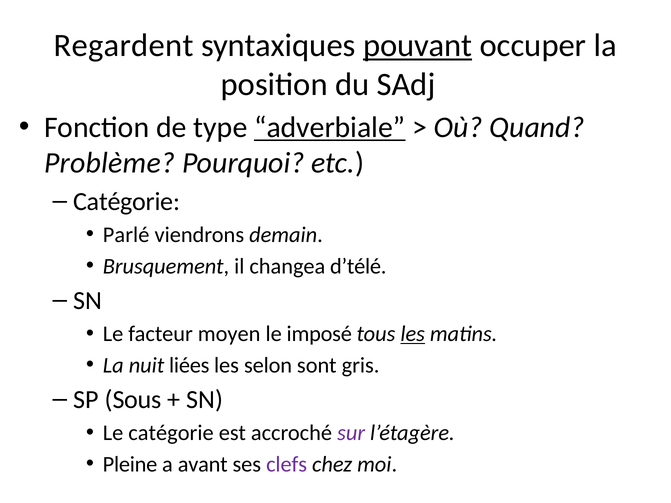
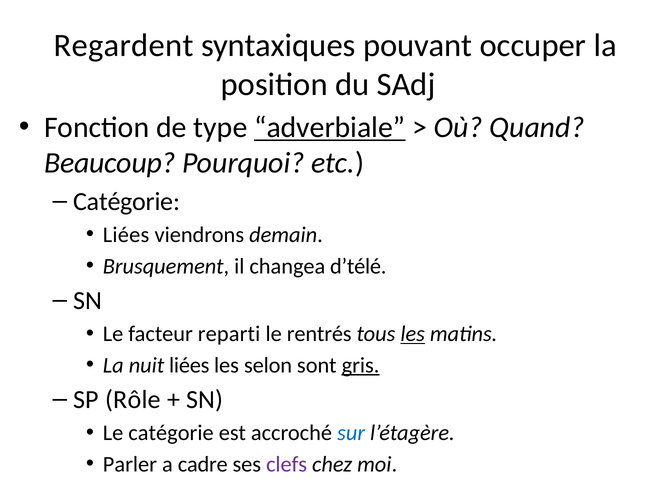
pouvant underline: present -> none
Problème: Problème -> Beaucoup
Parlé at (126, 235): Parlé -> Liées
moyen: moyen -> reparti
imposé: imposé -> rentrés
gris underline: none -> present
Sous: Sous -> Rôle
sur colour: purple -> blue
Pleine: Pleine -> Parler
avant: avant -> cadre
